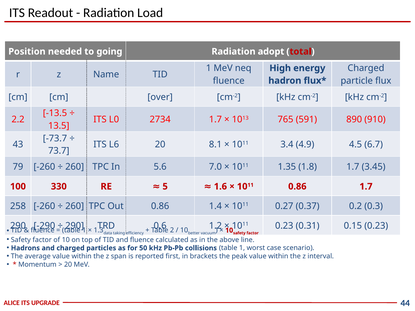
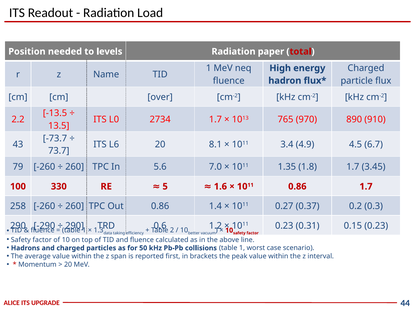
going: going -> levels
adopt: adopt -> paper
591: 591 -> 970
